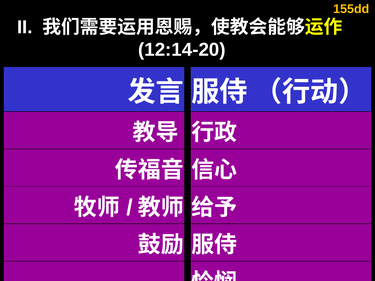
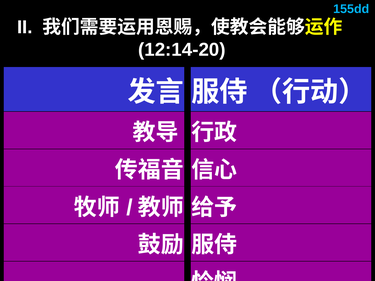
155dd colour: yellow -> light blue
